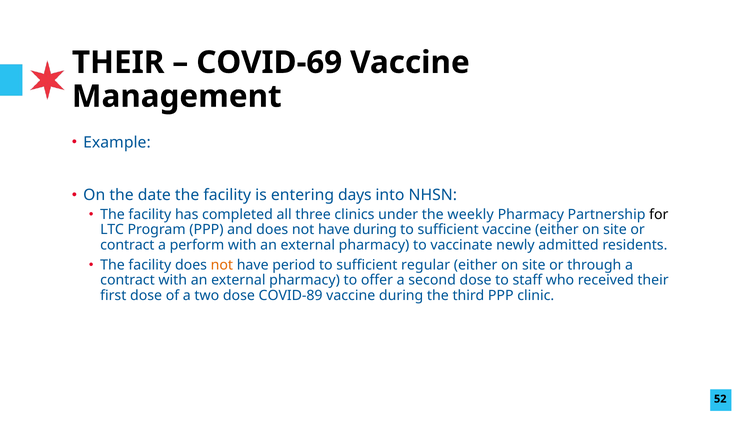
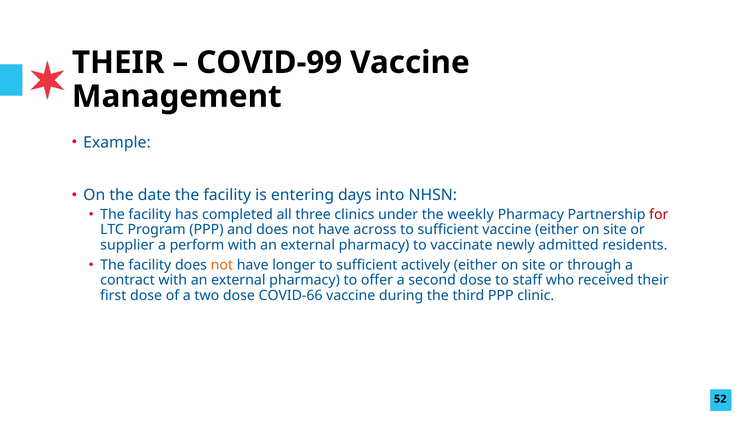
COVID-69: COVID-69 -> COVID-99
for colour: black -> red
have during: during -> across
contract at (127, 245): contract -> supplier
period: period -> longer
regular: regular -> actively
COVID-89: COVID-89 -> COVID-66
